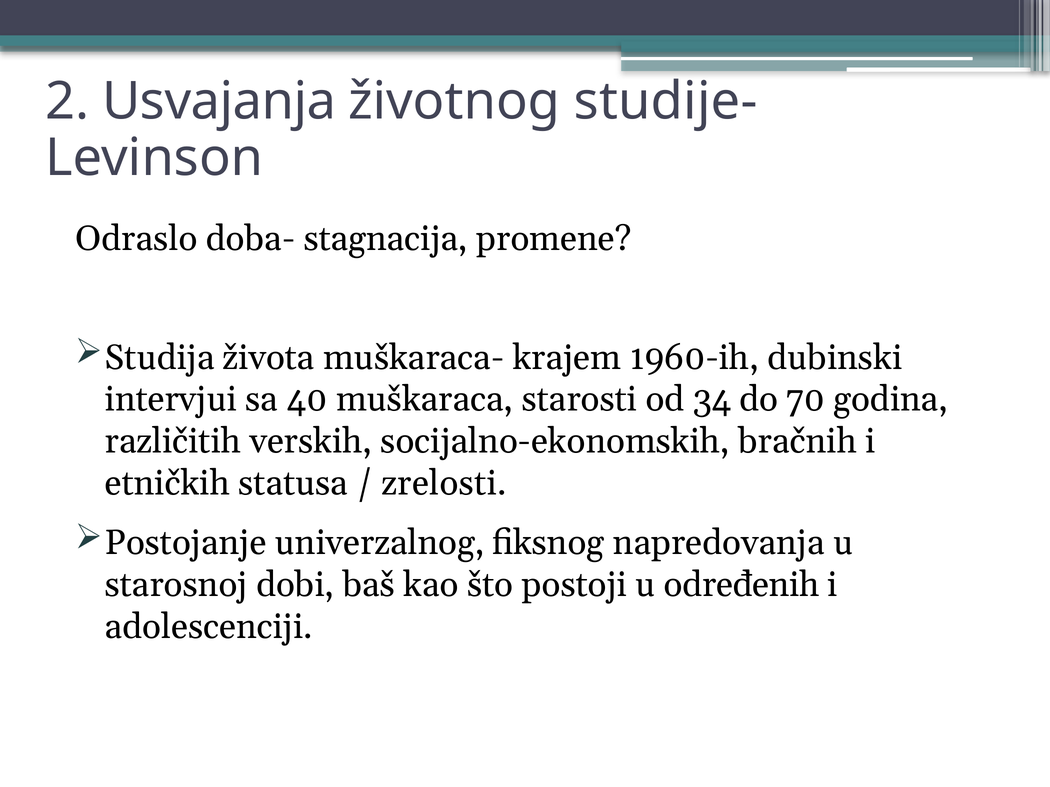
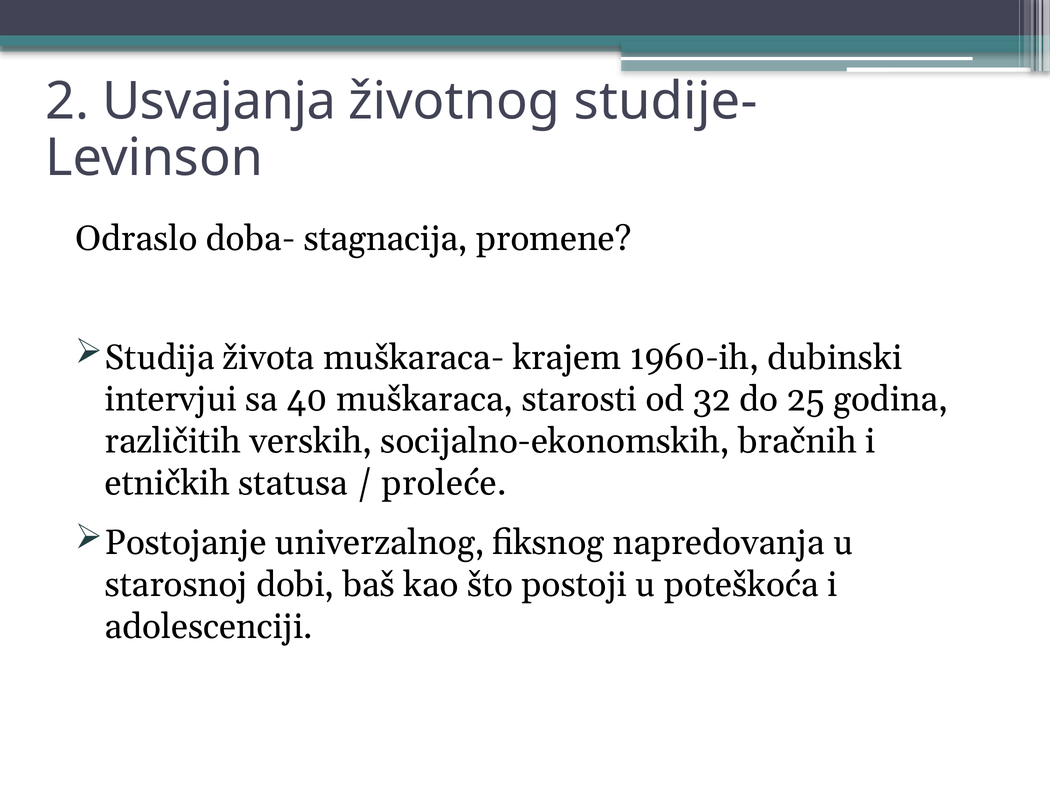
34: 34 -> 32
70: 70 -> 25
zrelosti: zrelosti -> proleće
određenih: određenih -> poteškoća
